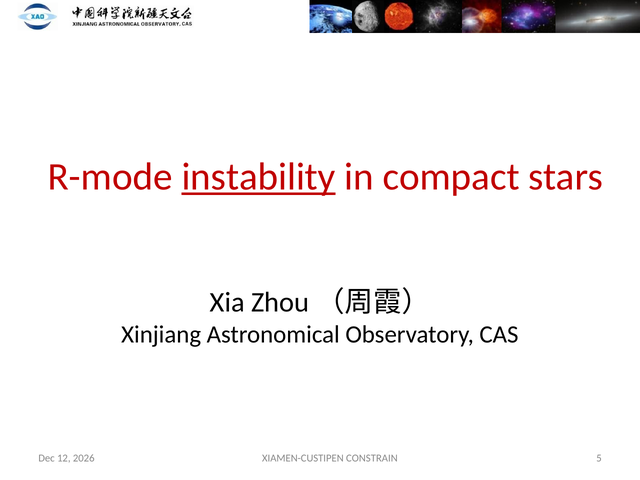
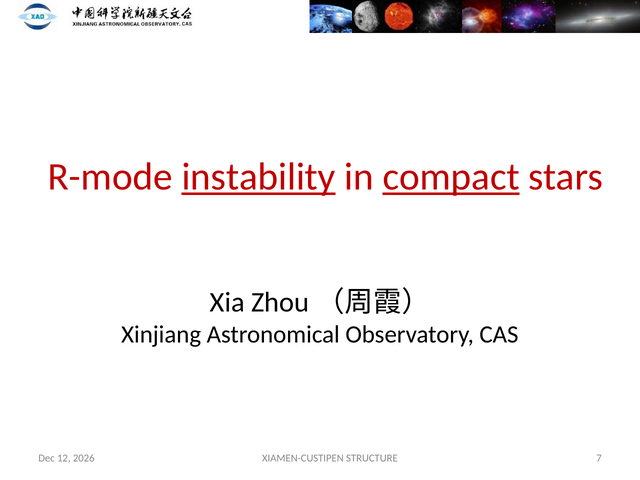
compact underline: none -> present
CONSTRAIN: CONSTRAIN -> STRUCTURE
5: 5 -> 7
